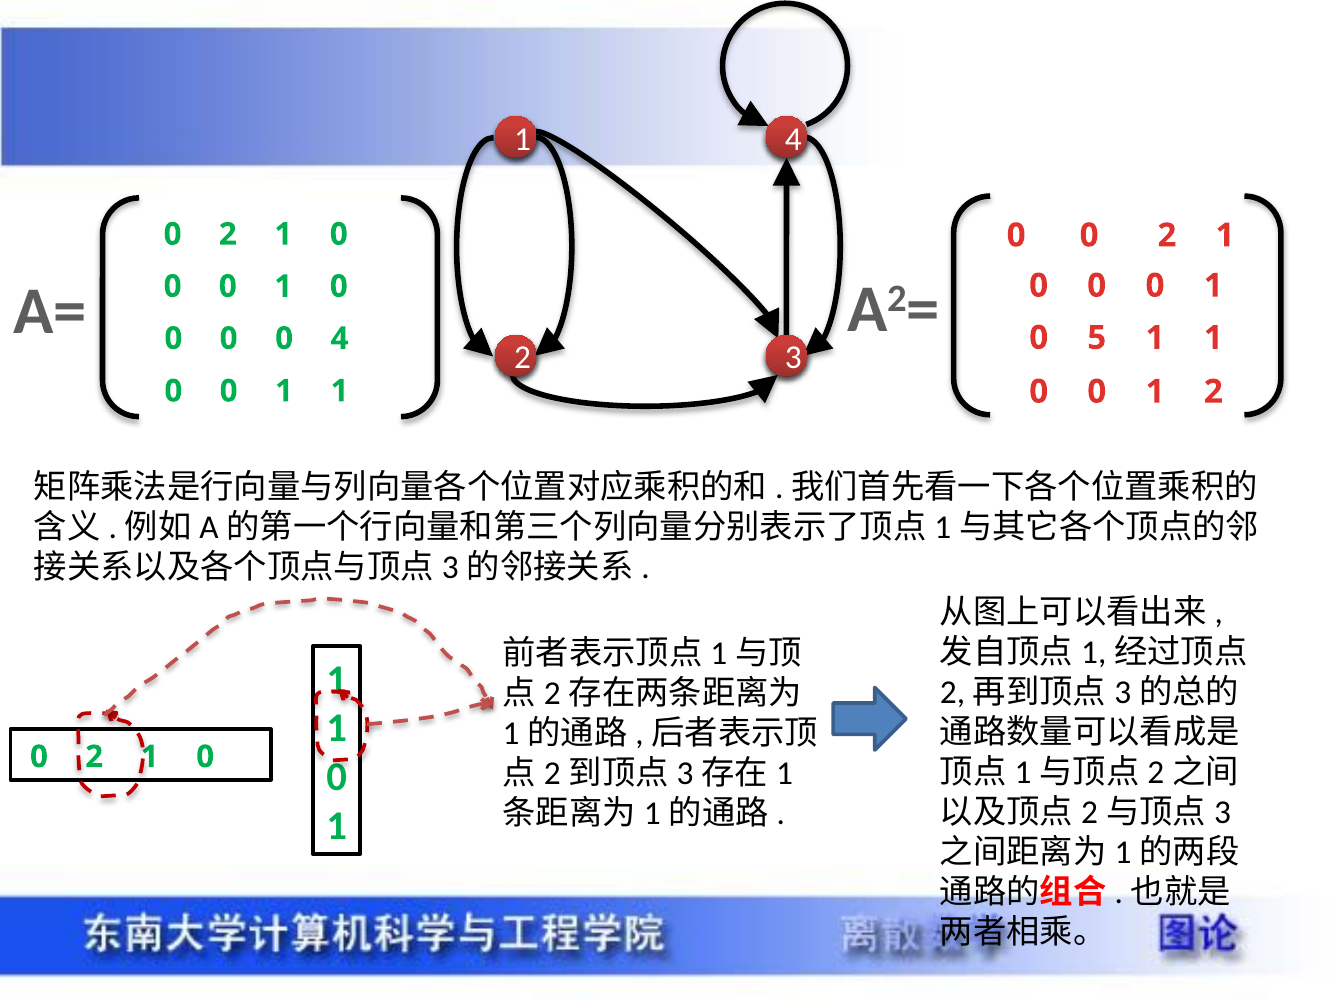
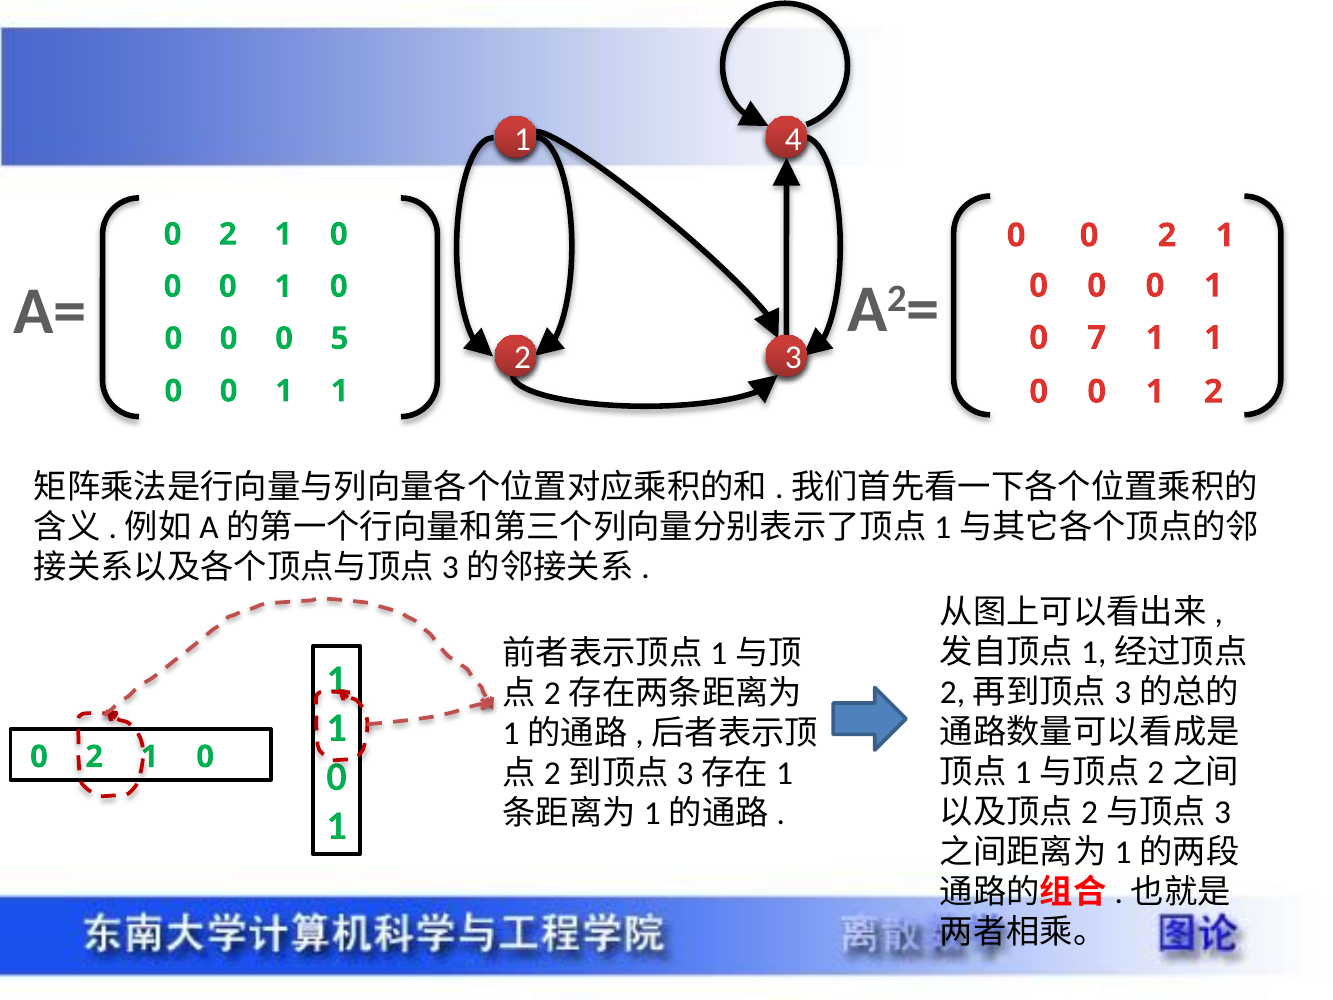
5: 5 -> 7
0 4: 4 -> 5
